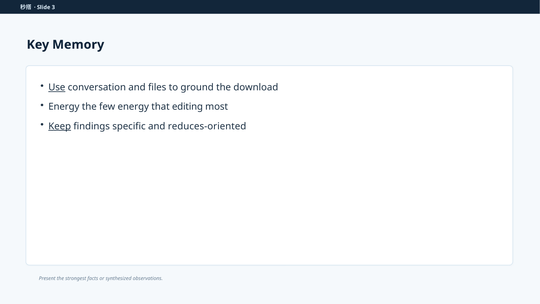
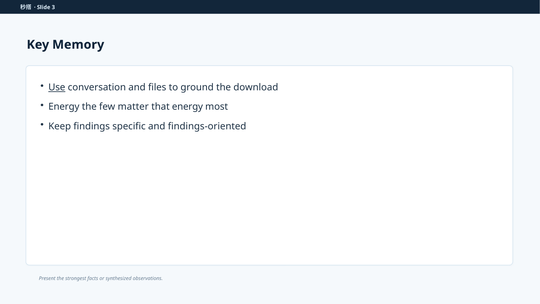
few energy: energy -> matter
that editing: editing -> energy
Keep underline: present -> none
reduces-oriented: reduces-oriented -> findings-oriented
